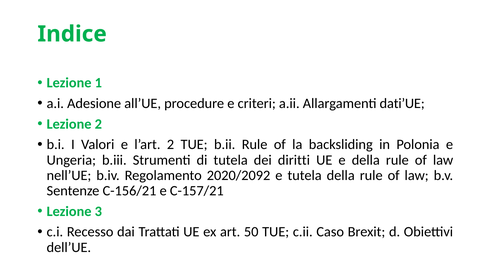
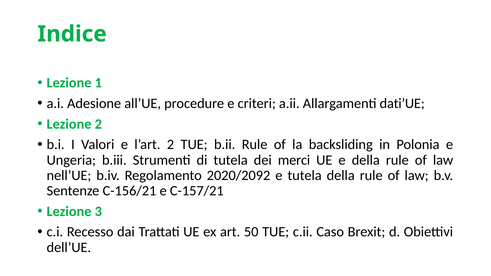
diritti: diritti -> merci
